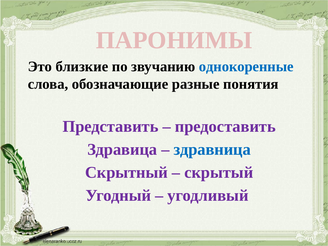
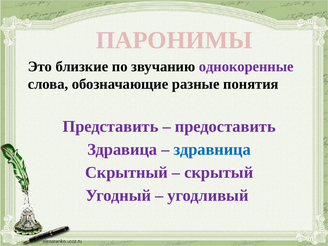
однокоренные colour: blue -> purple
